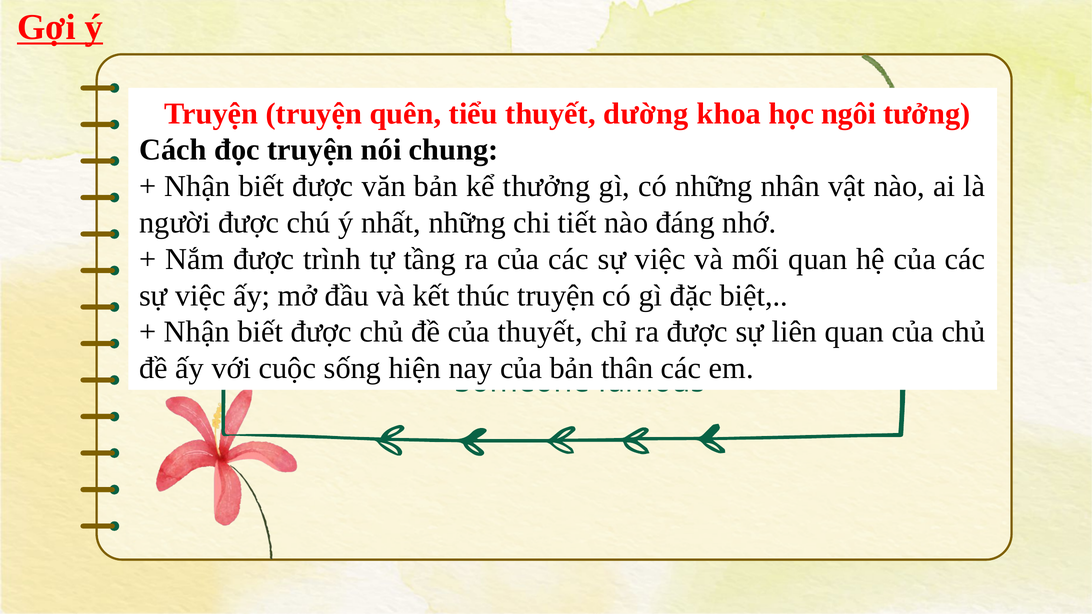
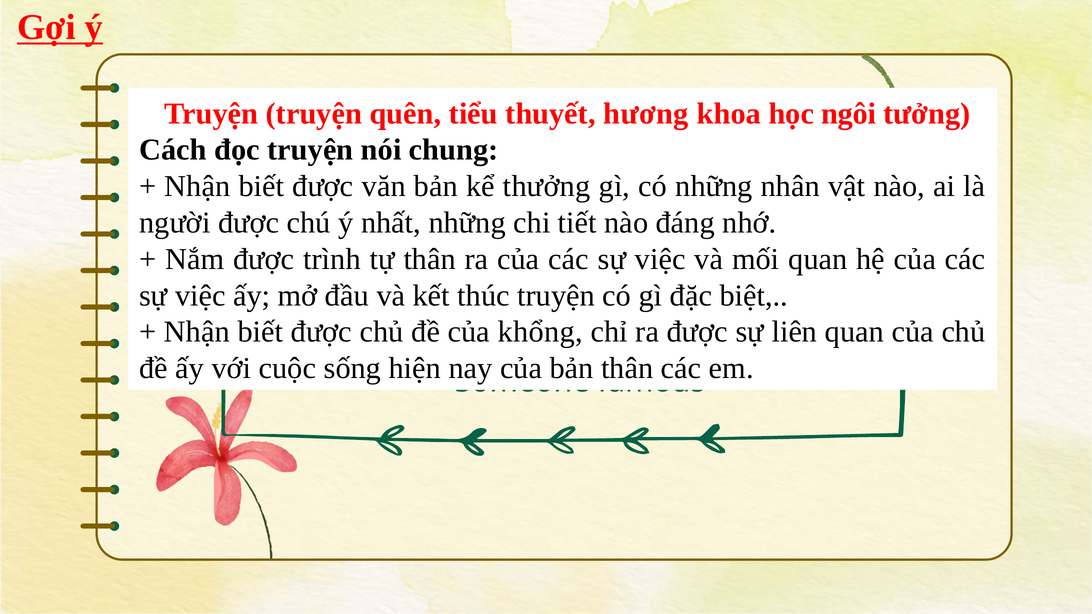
dường: dường -> hương
tự tầng: tầng -> thân
của thuyết: thuyết -> khổng
